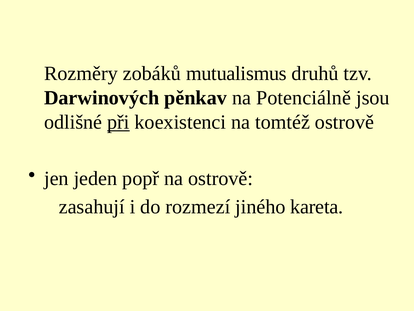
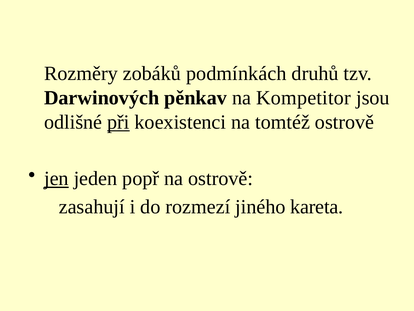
mutualismus: mutualismus -> podmínkách
Potenciálně: Potenciálně -> Kompetitor
jen underline: none -> present
